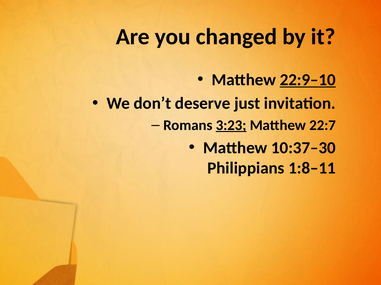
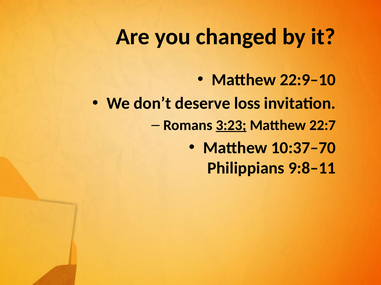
22:9–10 underline: present -> none
just: just -> loss
10:37–30: 10:37–30 -> 10:37–70
1:8–11: 1:8–11 -> 9:8–11
